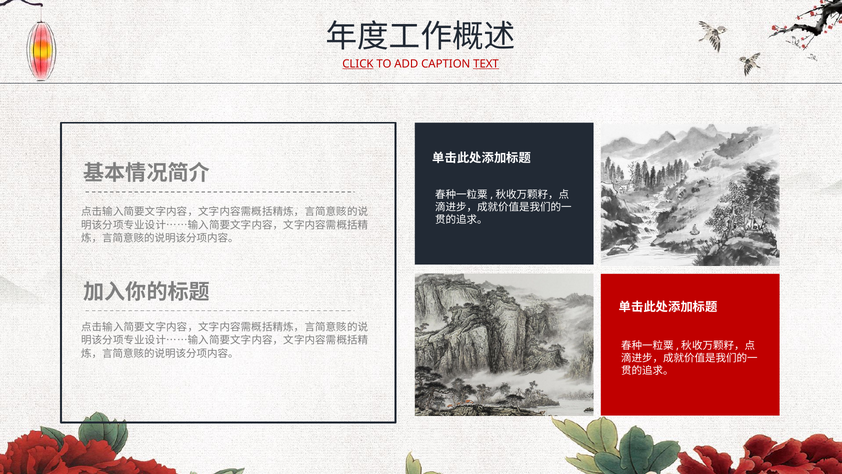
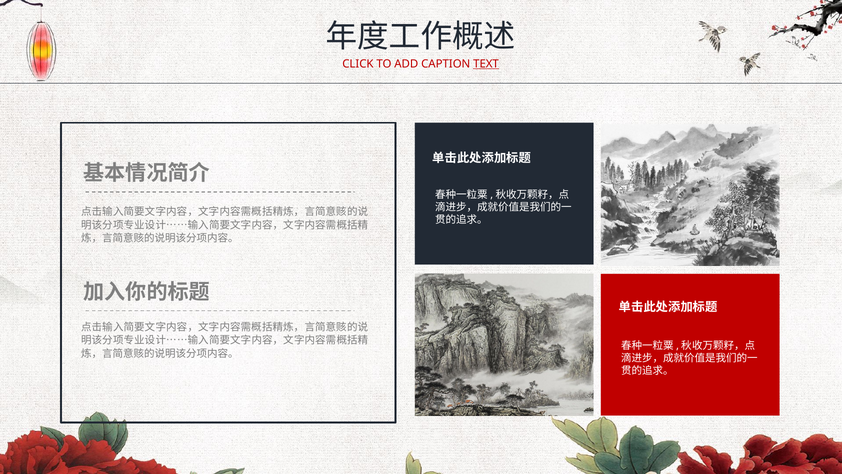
CLICK underline: present -> none
